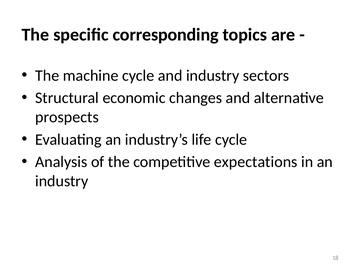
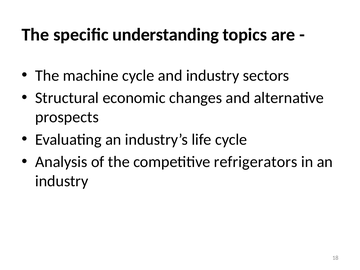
corresponding: corresponding -> understanding
expectations: expectations -> refrigerators
